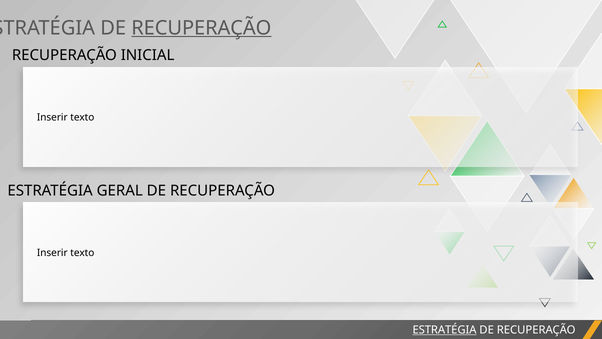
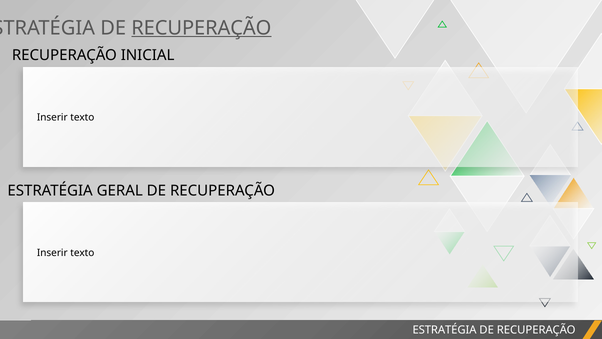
ESTRATÉGIA at (445, 330) underline: present -> none
